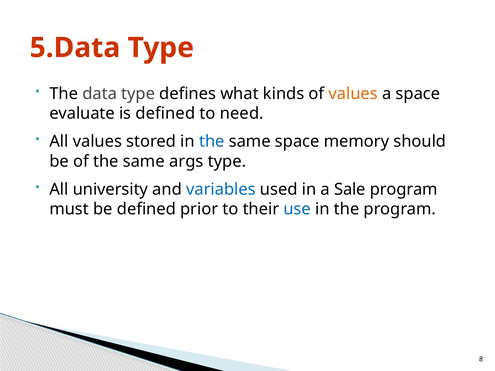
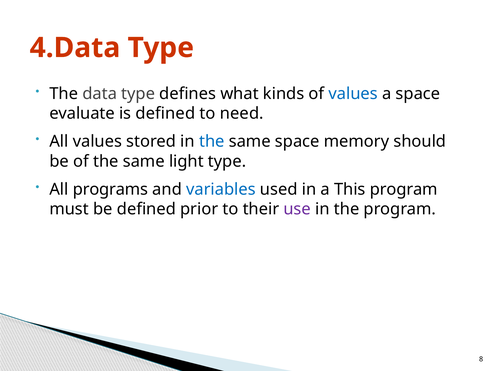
5.Data: 5.Data -> 4.Data
values at (353, 94) colour: orange -> blue
args: args -> light
university: university -> programs
Sale: Sale -> This
use colour: blue -> purple
